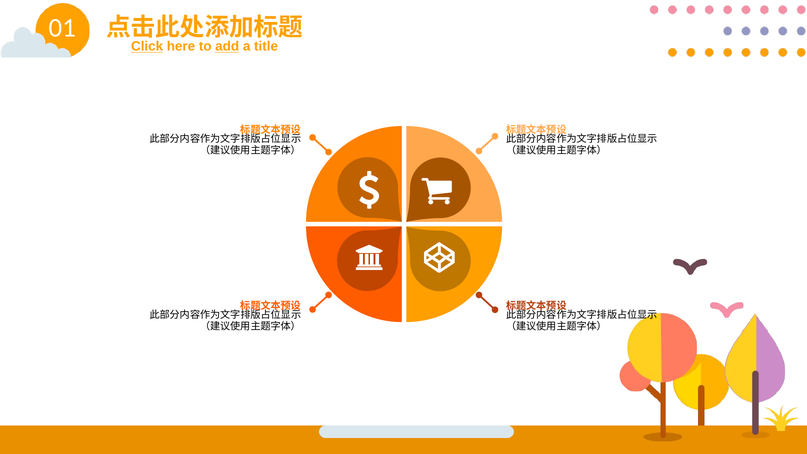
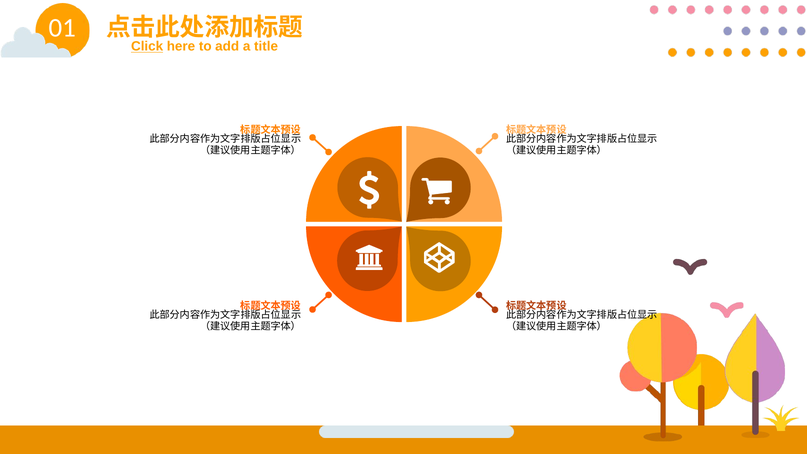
add underline: present -> none
